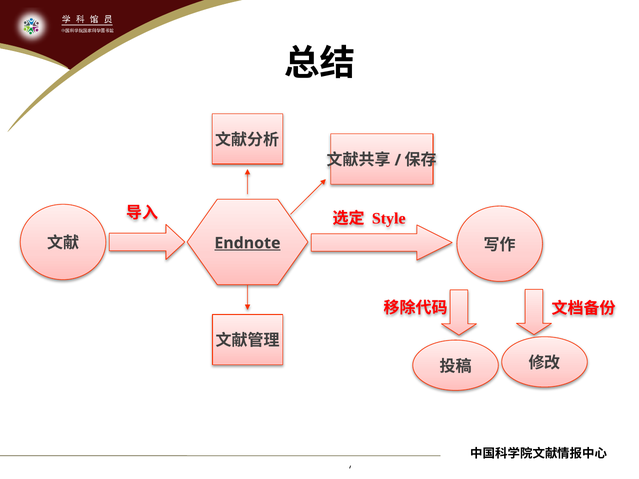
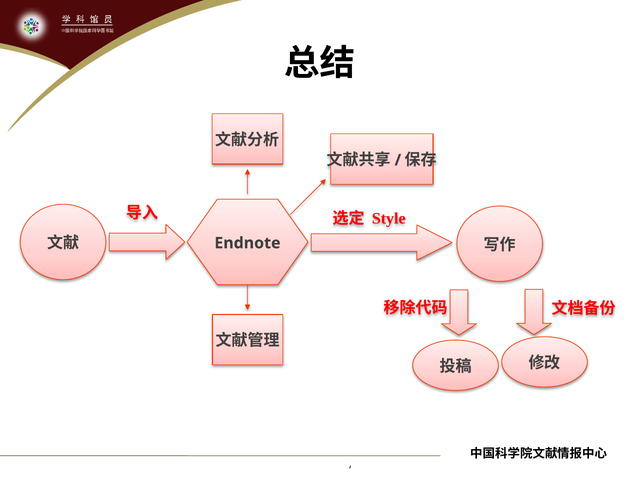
Endnote underline: present -> none
